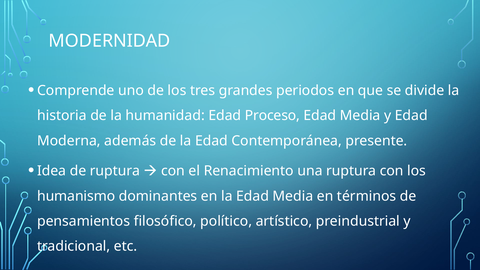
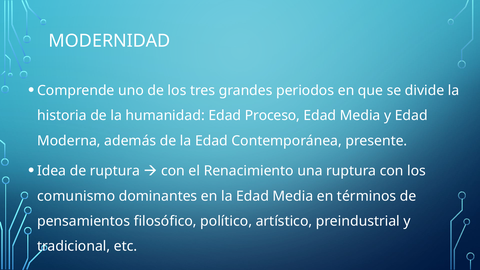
humanismo: humanismo -> comunismo
